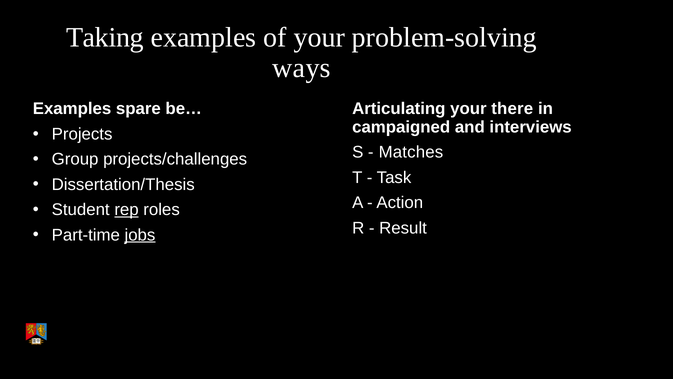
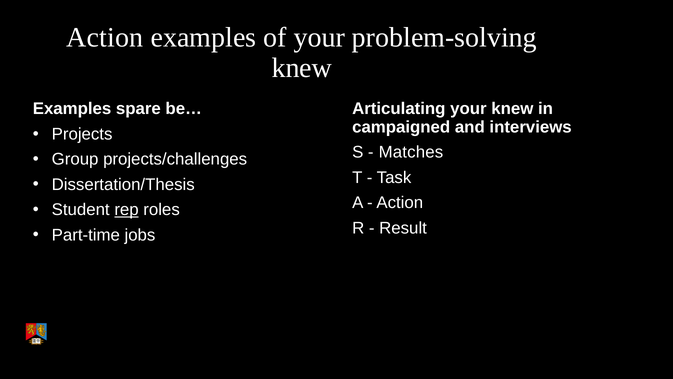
Taking at (105, 37): Taking -> Action
ways at (302, 68): ways -> knew
your there: there -> knew
jobs underline: present -> none
